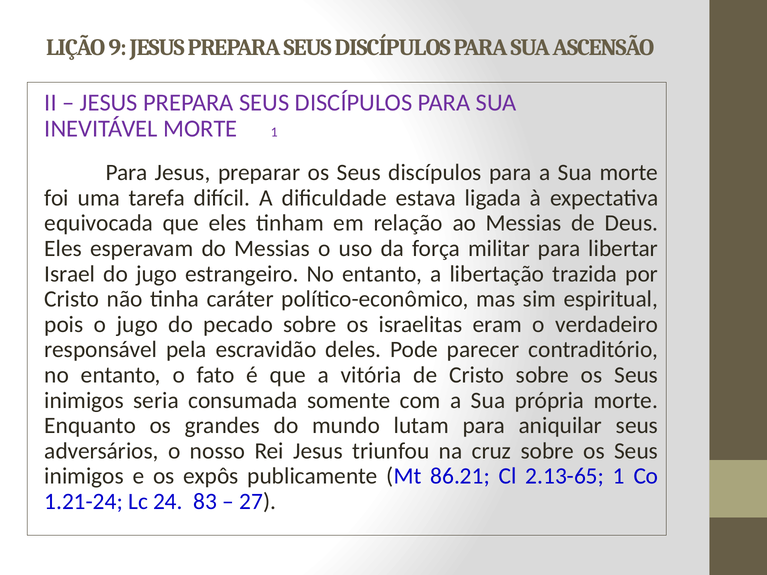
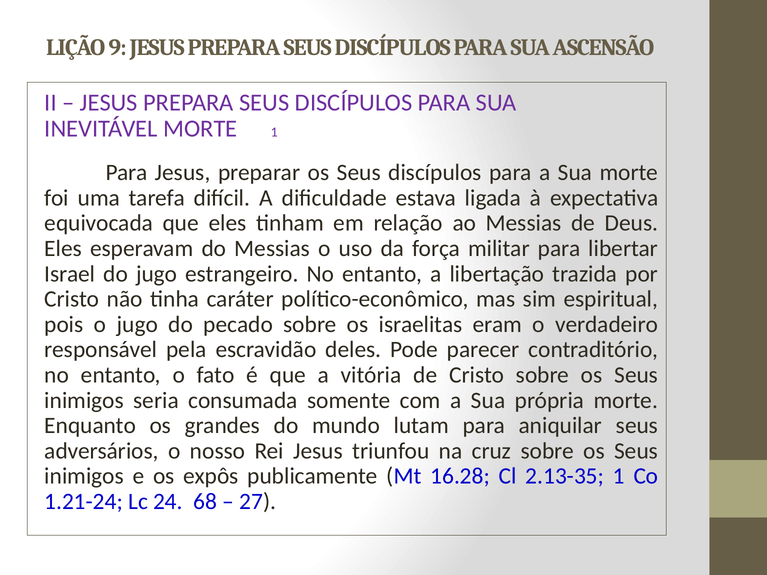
86.21: 86.21 -> 16.28
2.13-65: 2.13-65 -> 2.13-35
83: 83 -> 68
